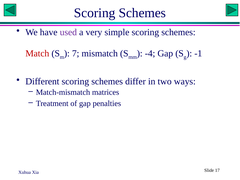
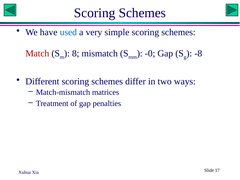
used colour: purple -> blue
7: 7 -> 8
-4: -4 -> -0
-1: -1 -> -8
